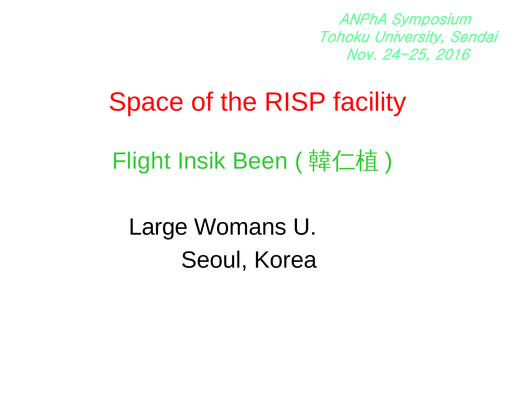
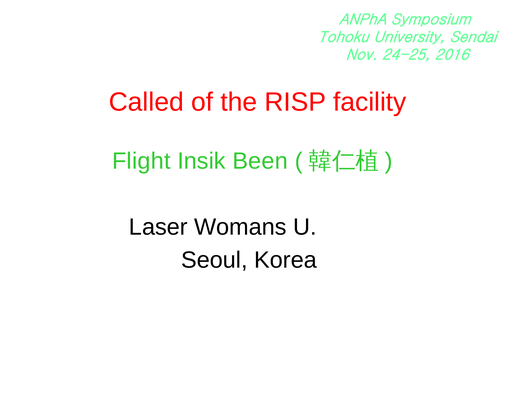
Space: Space -> Called
Large: Large -> Laser
